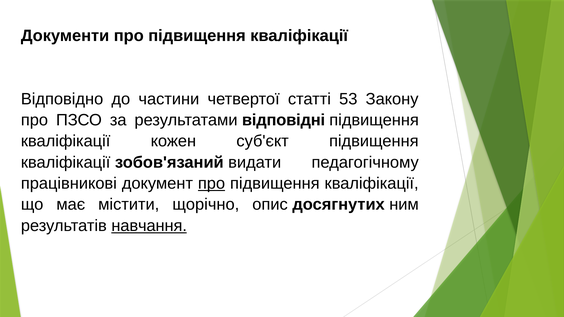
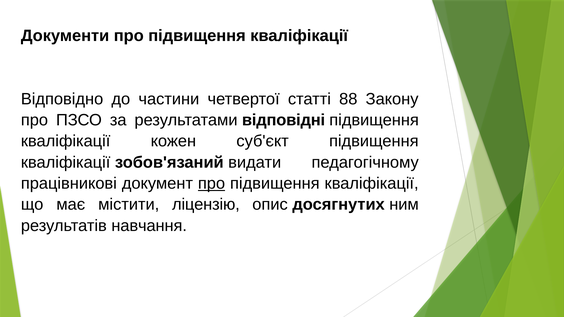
53: 53 -> 88
щорічно: щорічно -> ліцензію
навчання underline: present -> none
